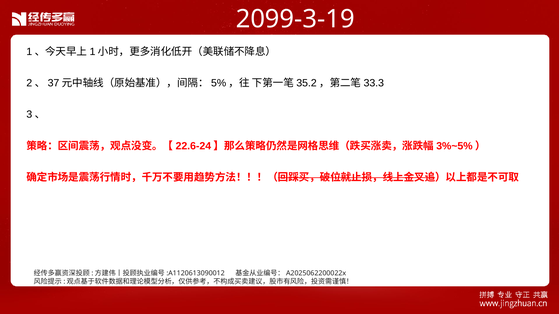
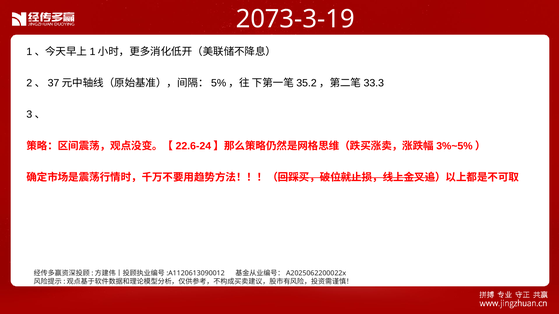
2099-3-19: 2099-3-19 -> 2073-3-19
